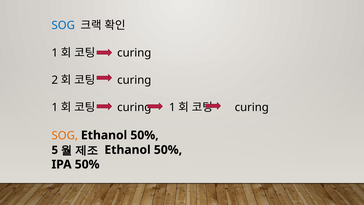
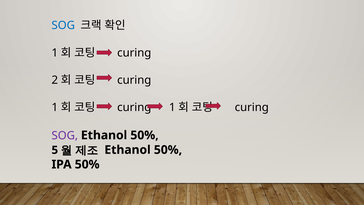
SOG at (65, 135) colour: orange -> purple
